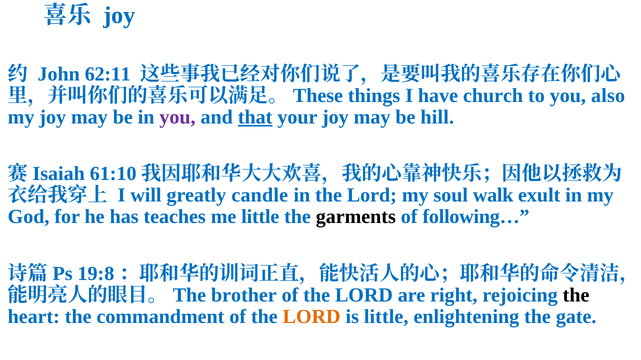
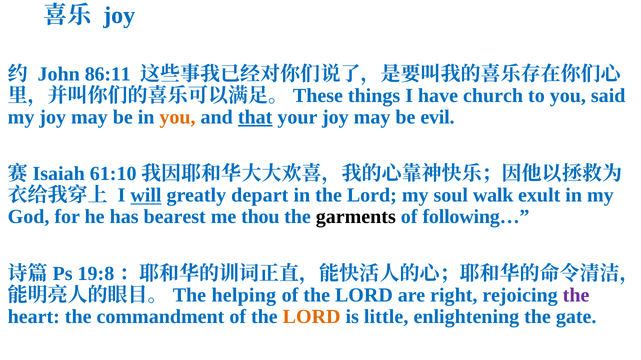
62:11: 62:11 -> 86:11
also: also -> said
you at (178, 117) colour: purple -> orange
hill: hill -> evil
will underline: none -> present
candle: candle -> depart
teaches: teaches -> bearest
me little: little -> thou
brother: brother -> helping
the at (576, 295) colour: black -> purple
